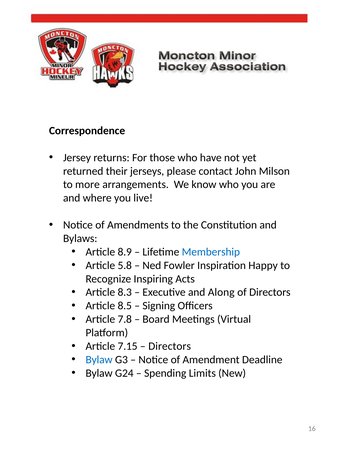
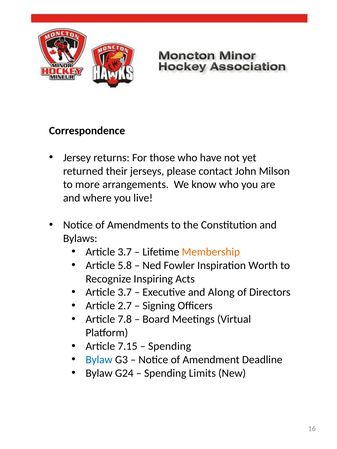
8.9 at (125, 252): 8.9 -> 3.7
Membership colour: blue -> orange
Happy: Happy -> Worth
8.3 at (125, 292): 8.3 -> 3.7
8.5: 8.5 -> 2.7
Directors at (170, 346): Directors -> Spending
